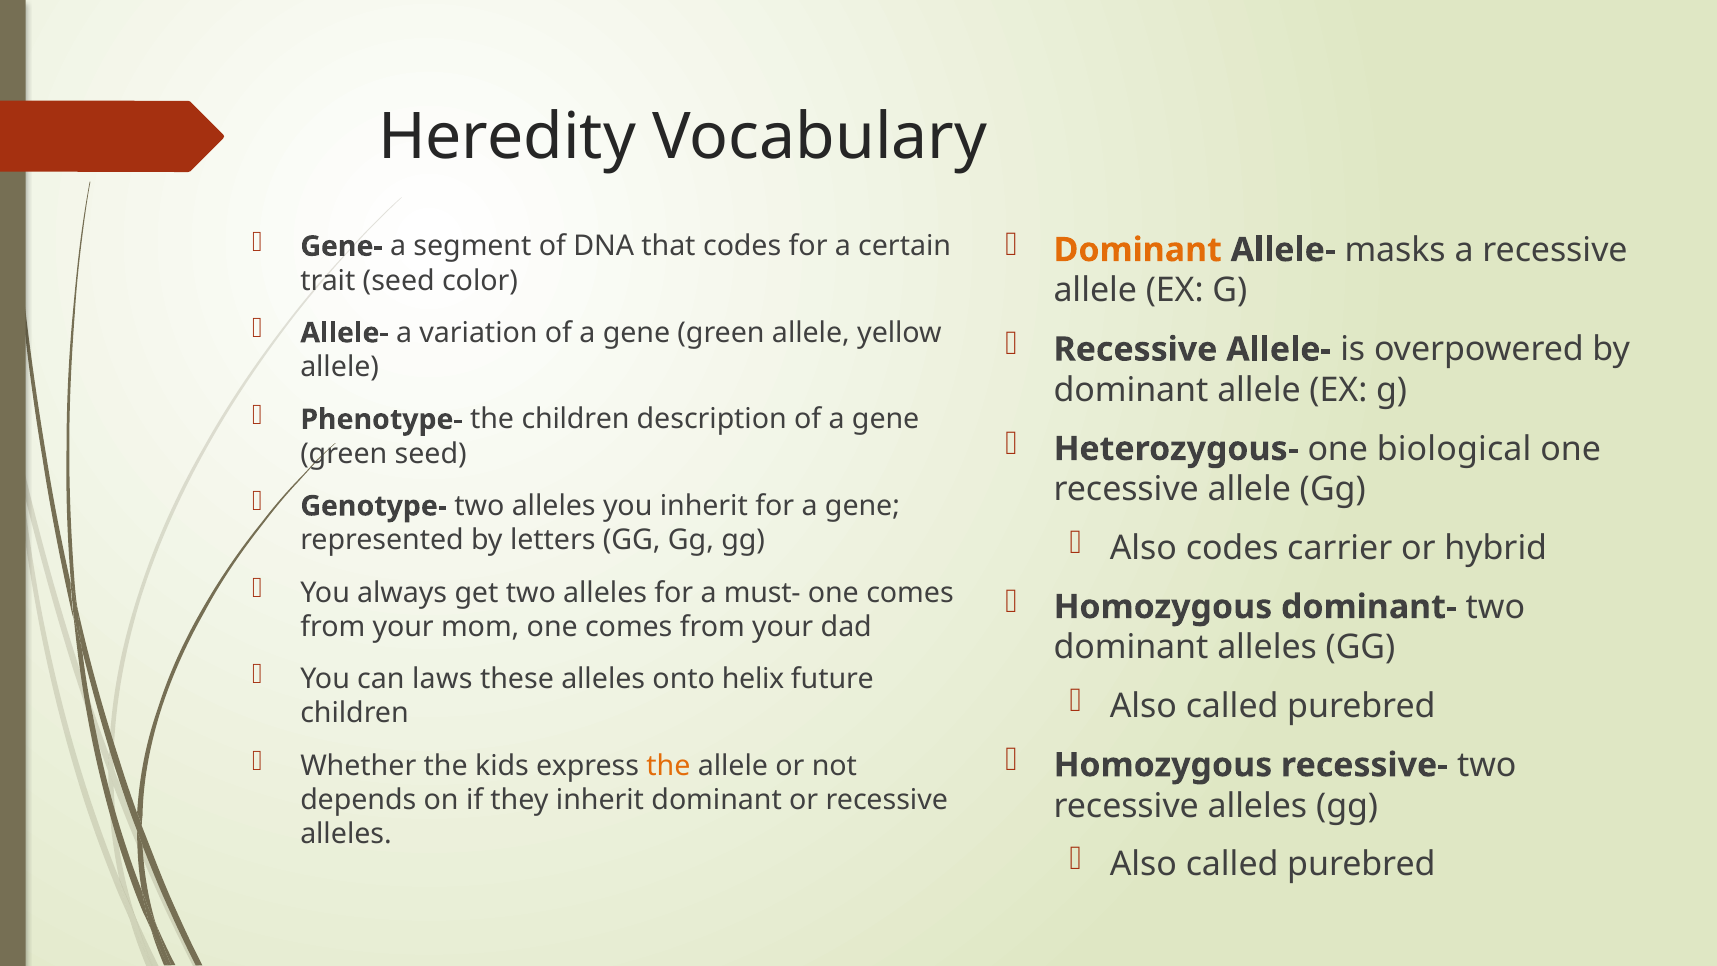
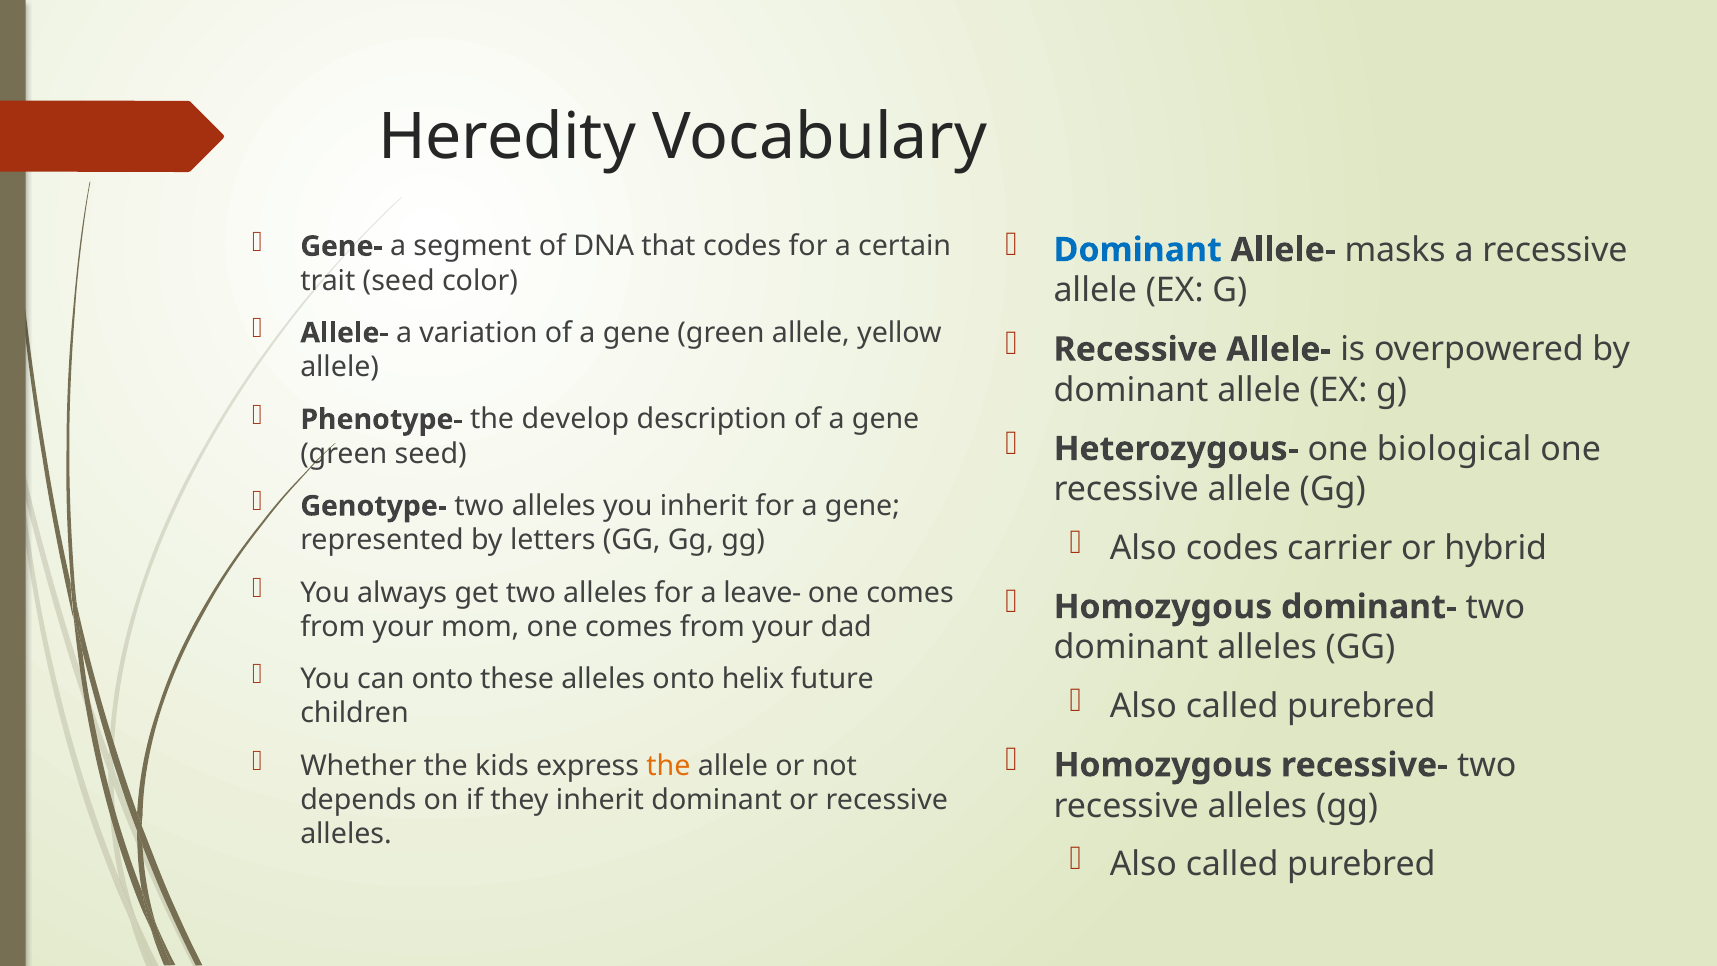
Dominant at (1138, 250) colour: orange -> blue
the children: children -> develop
must-: must- -> leave-
can laws: laws -> onto
